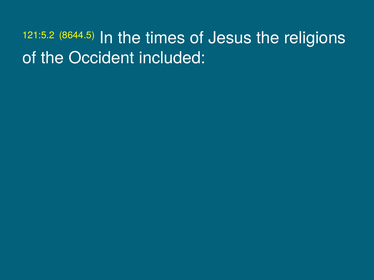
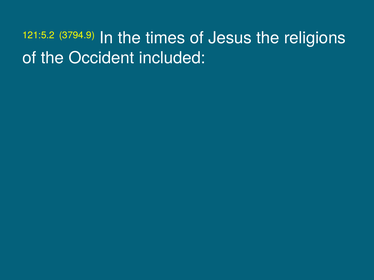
8644.5: 8644.5 -> 3794.9
